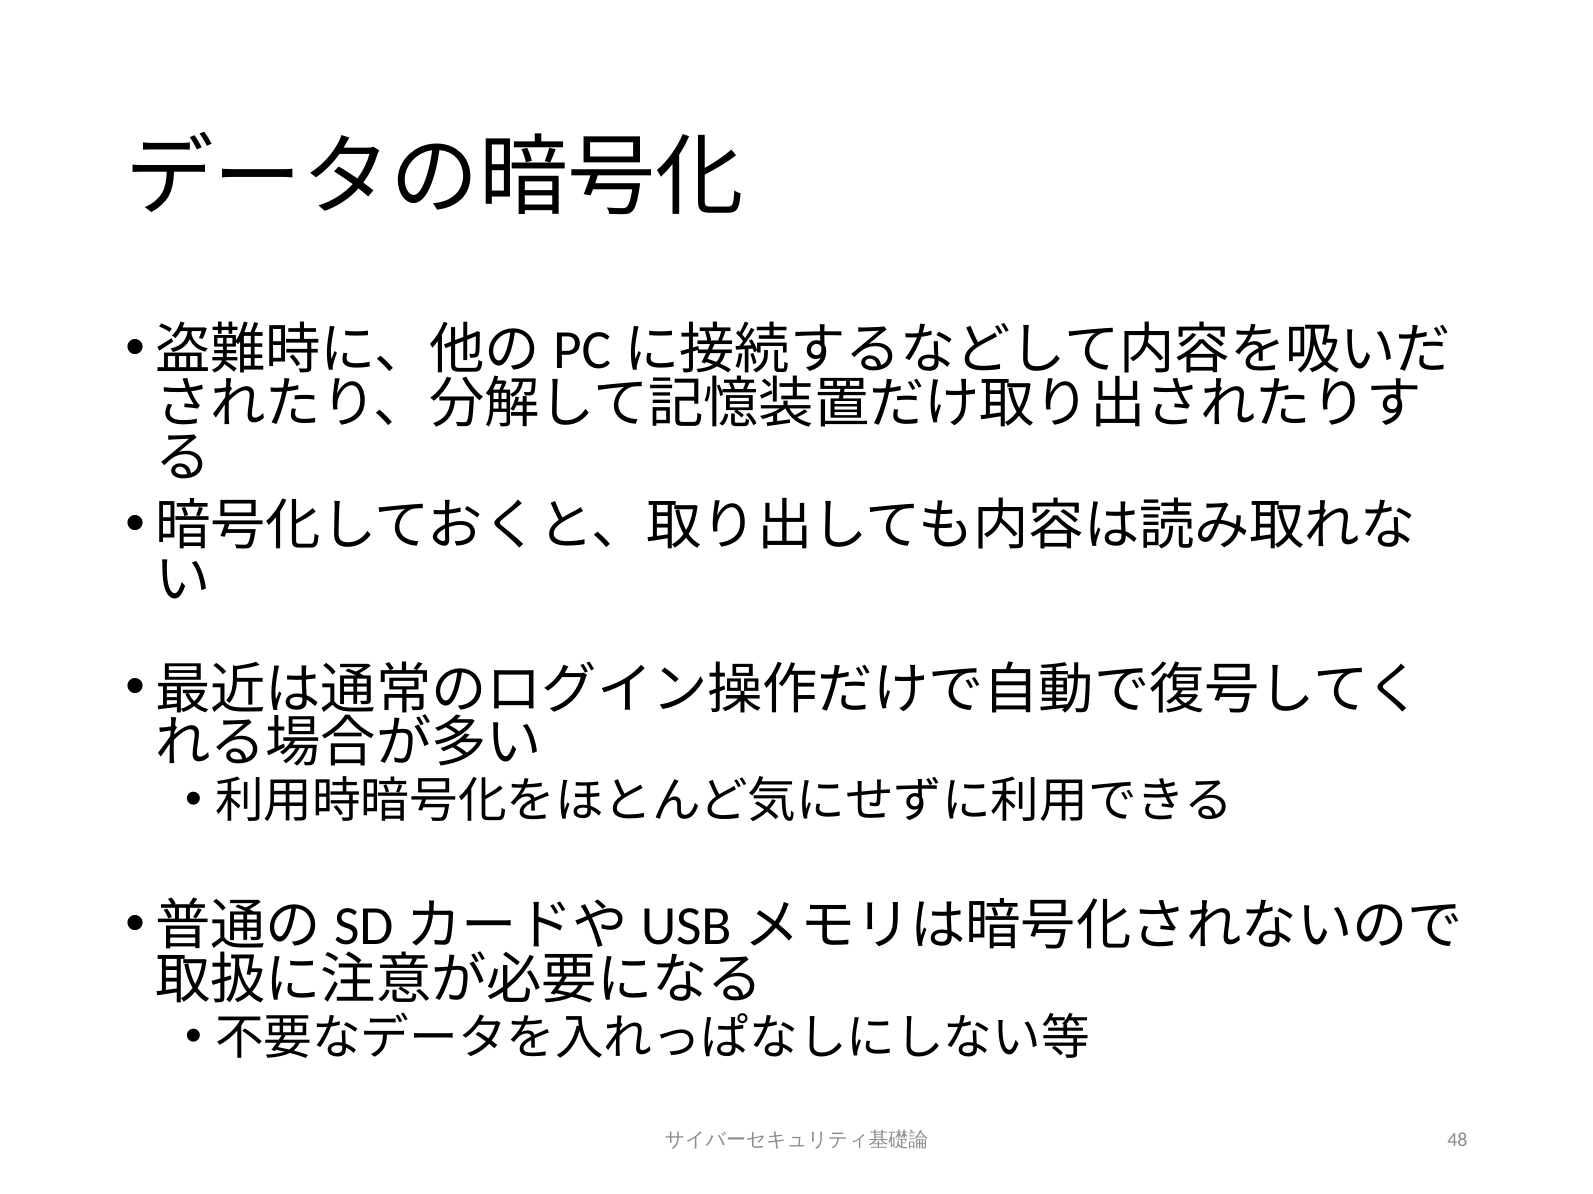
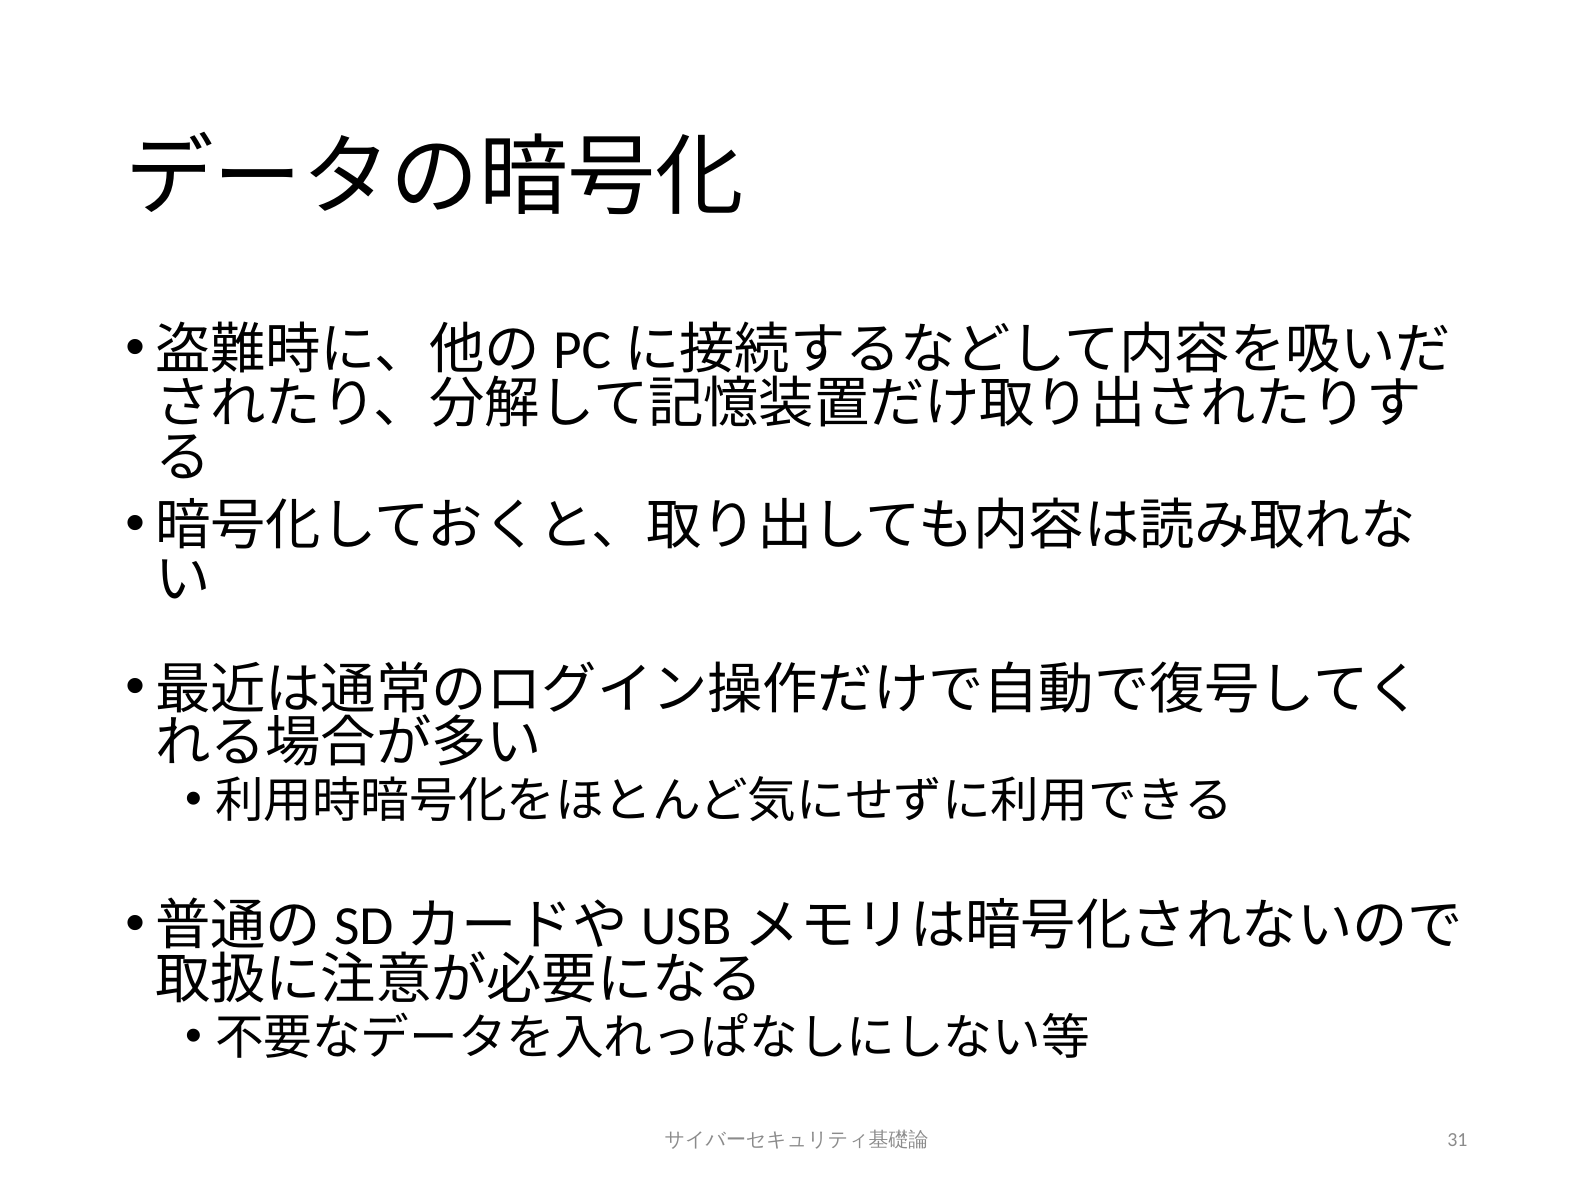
48: 48 -> 31
